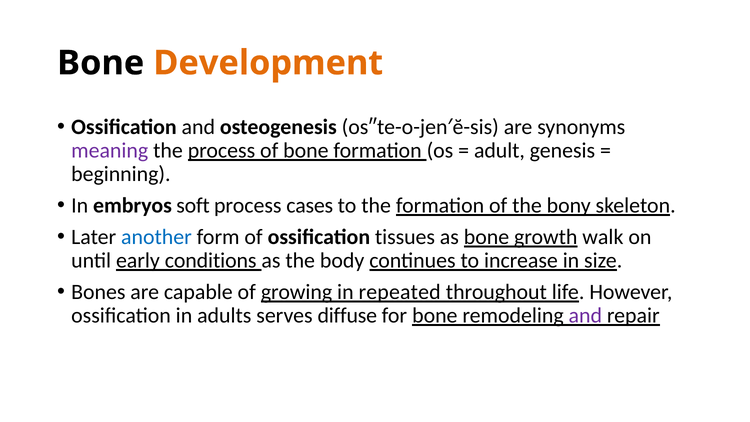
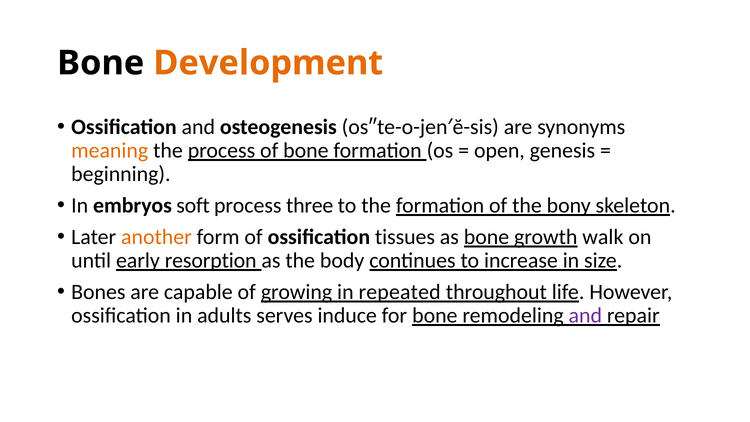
meaning colour: purple -> orange
adult: adult -> open
cases: cases -> three
another colour: blue -> orange
conditions: conditions -> resorption
diffuse: diffuse -> induce
